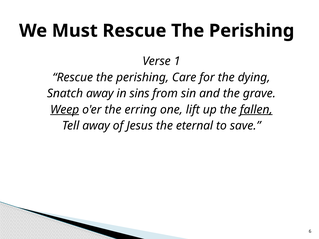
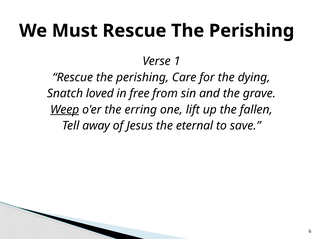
Snatch away: away -> loved
sins: sins -> free
fallen underline: present -> none
